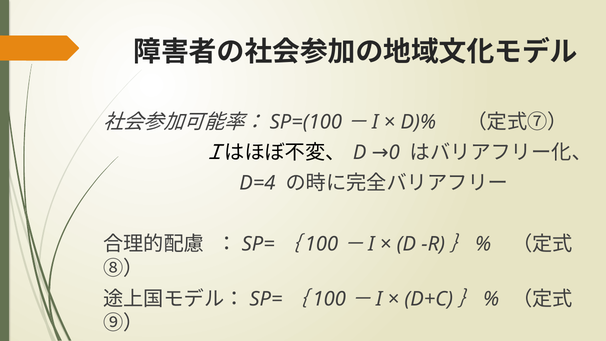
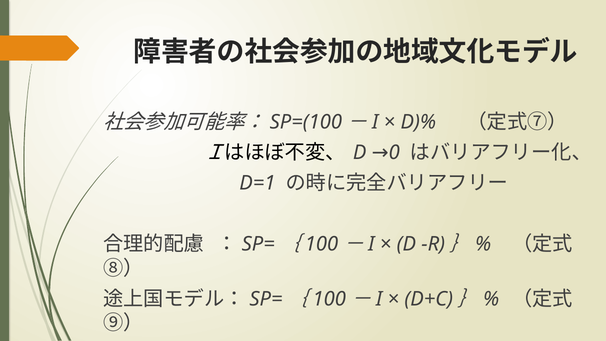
D=4: D=4 -> D=1
